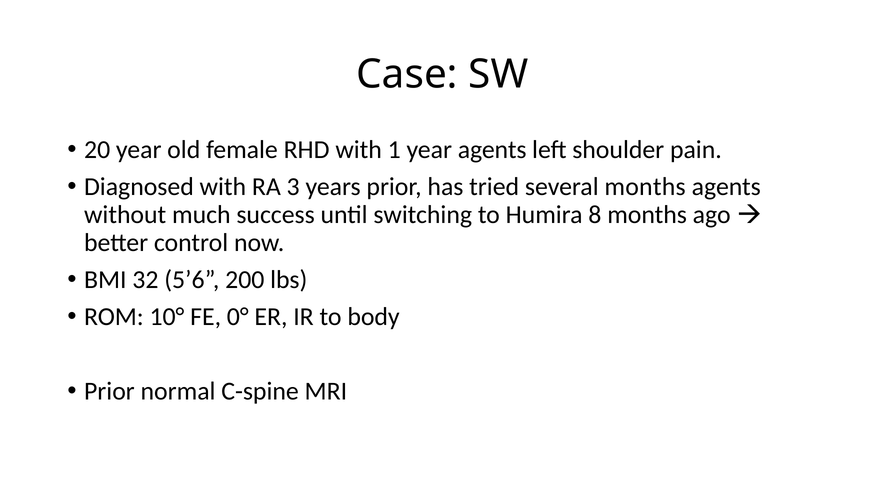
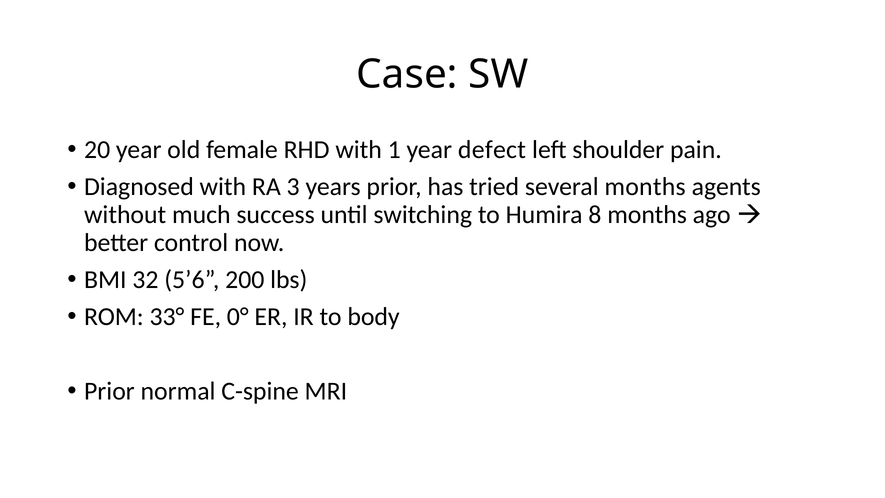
year agents: agents -> defect
10°: 10° -> 33°
